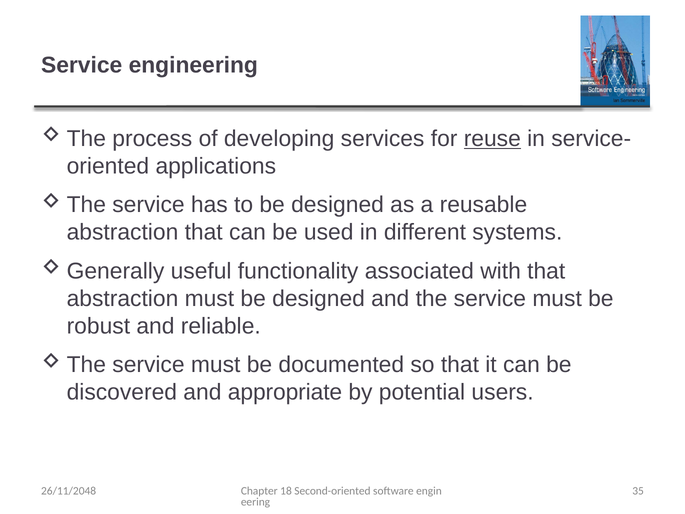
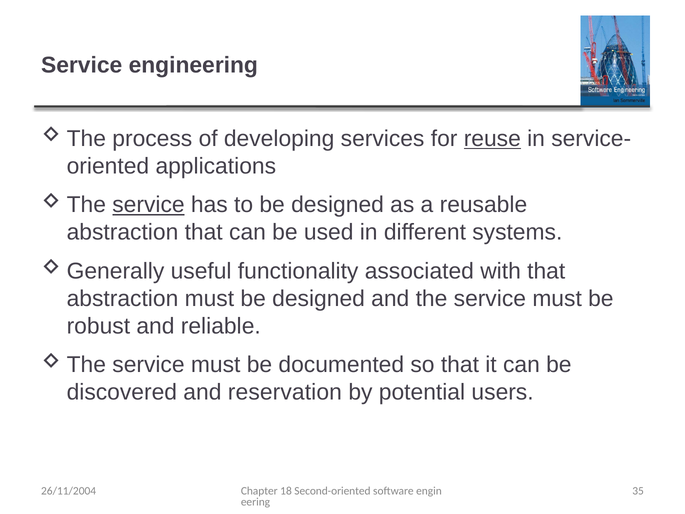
service at (148, 205) underline: none -> present
appropriate: appropriate -> reservation
26/11/2048: 26/11/2048 -> 26/11/2004
